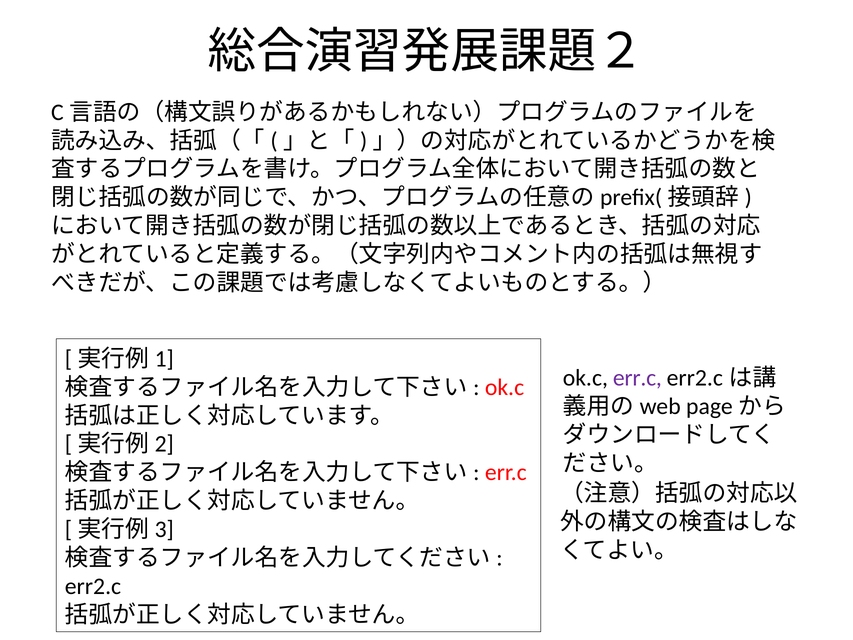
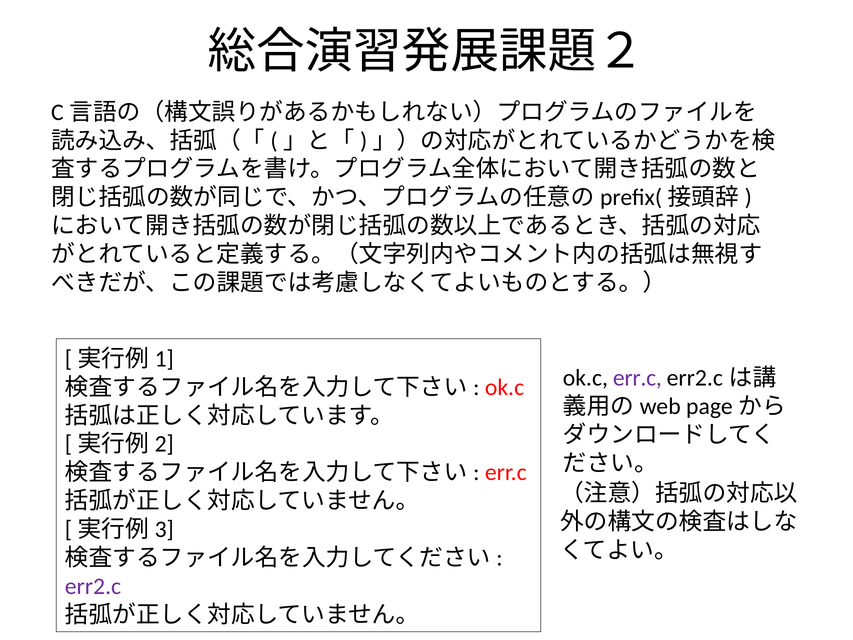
err2.c colour: black -> purple
